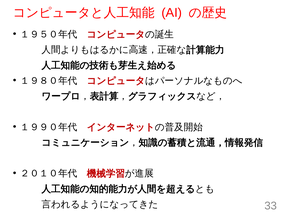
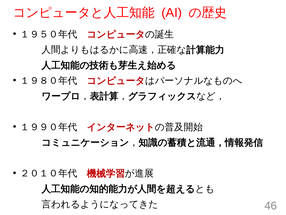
33: 33 -> 46
